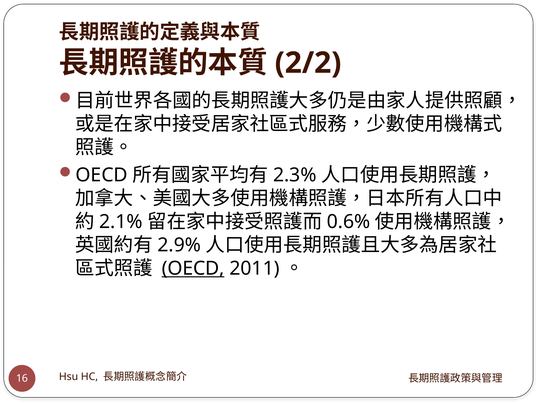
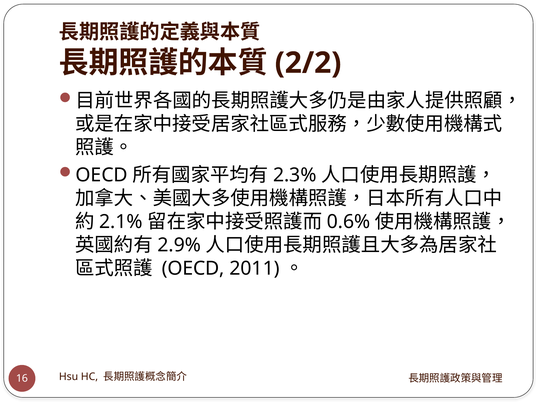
OECD at (193, 268) underline: present -> none
